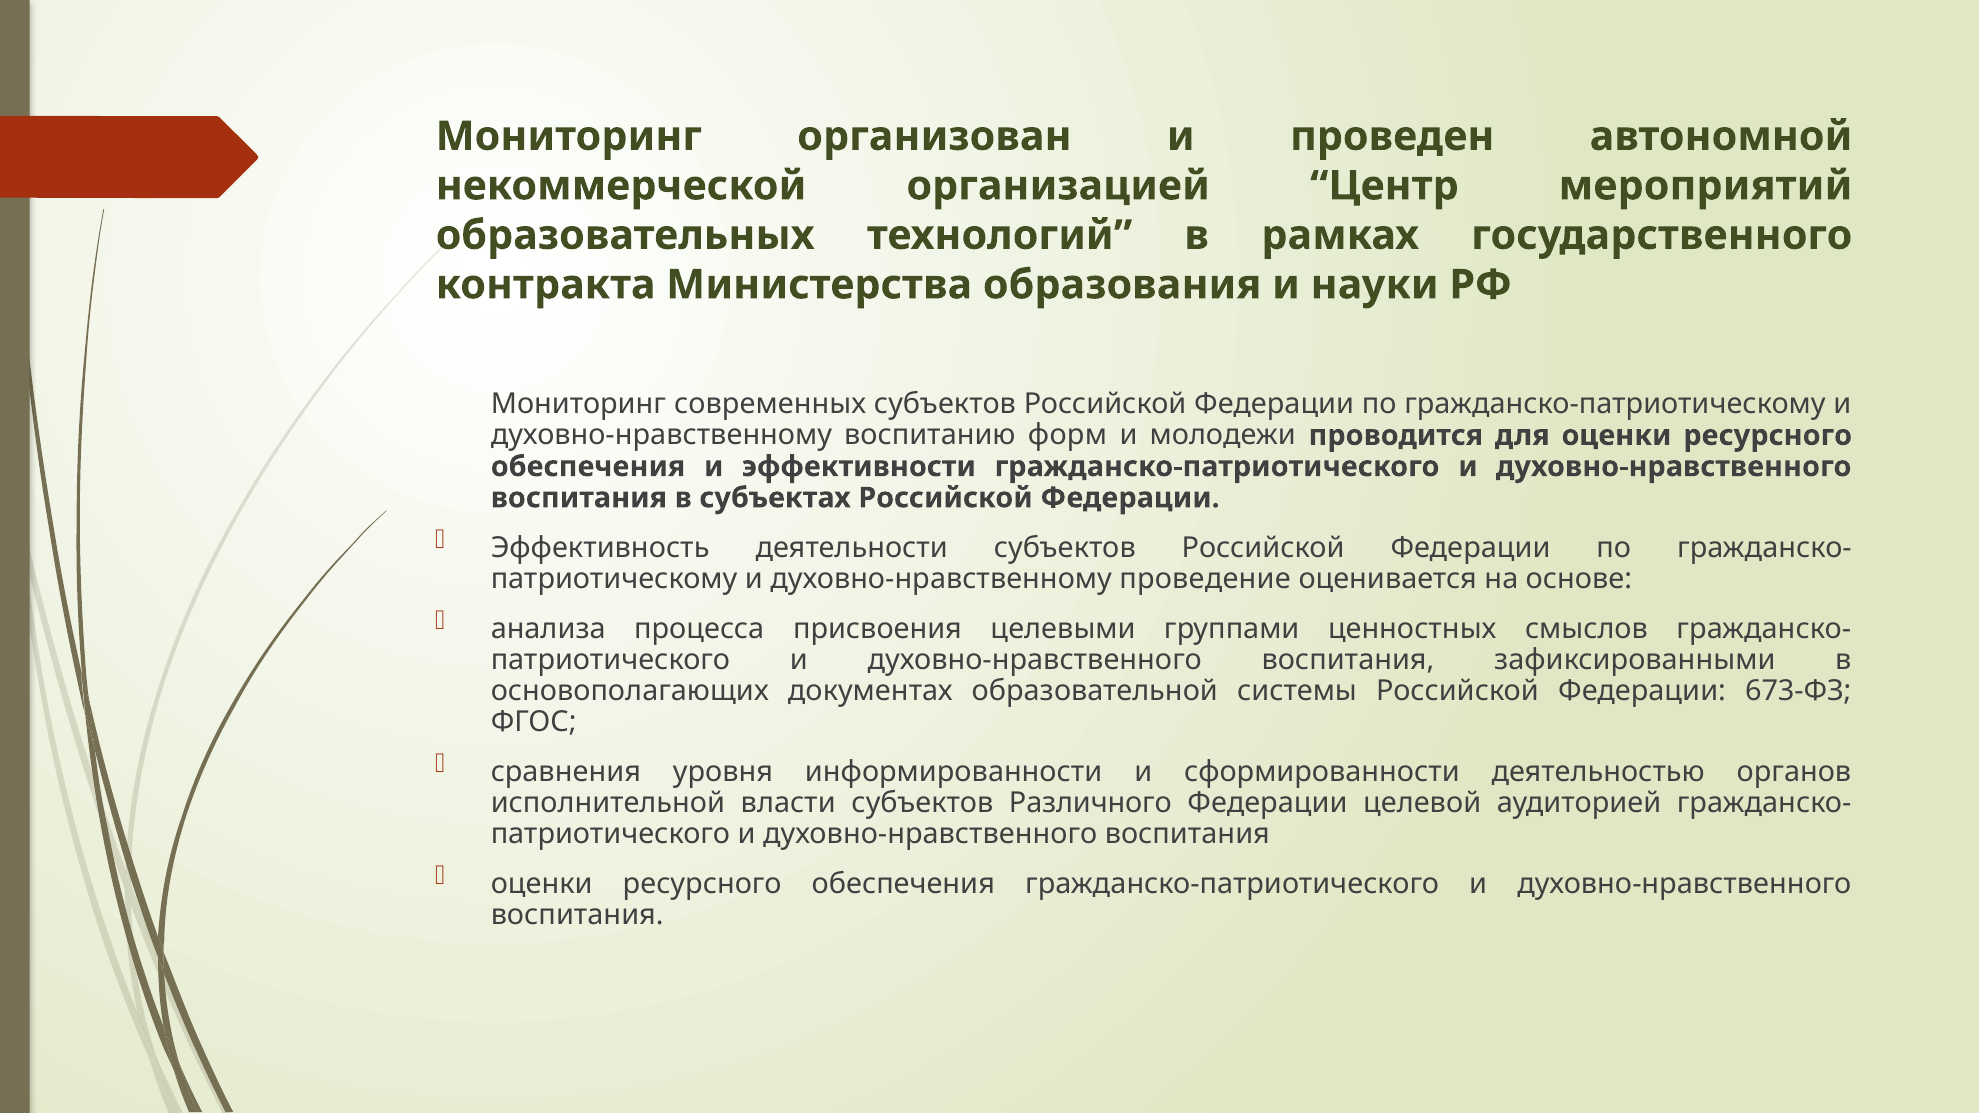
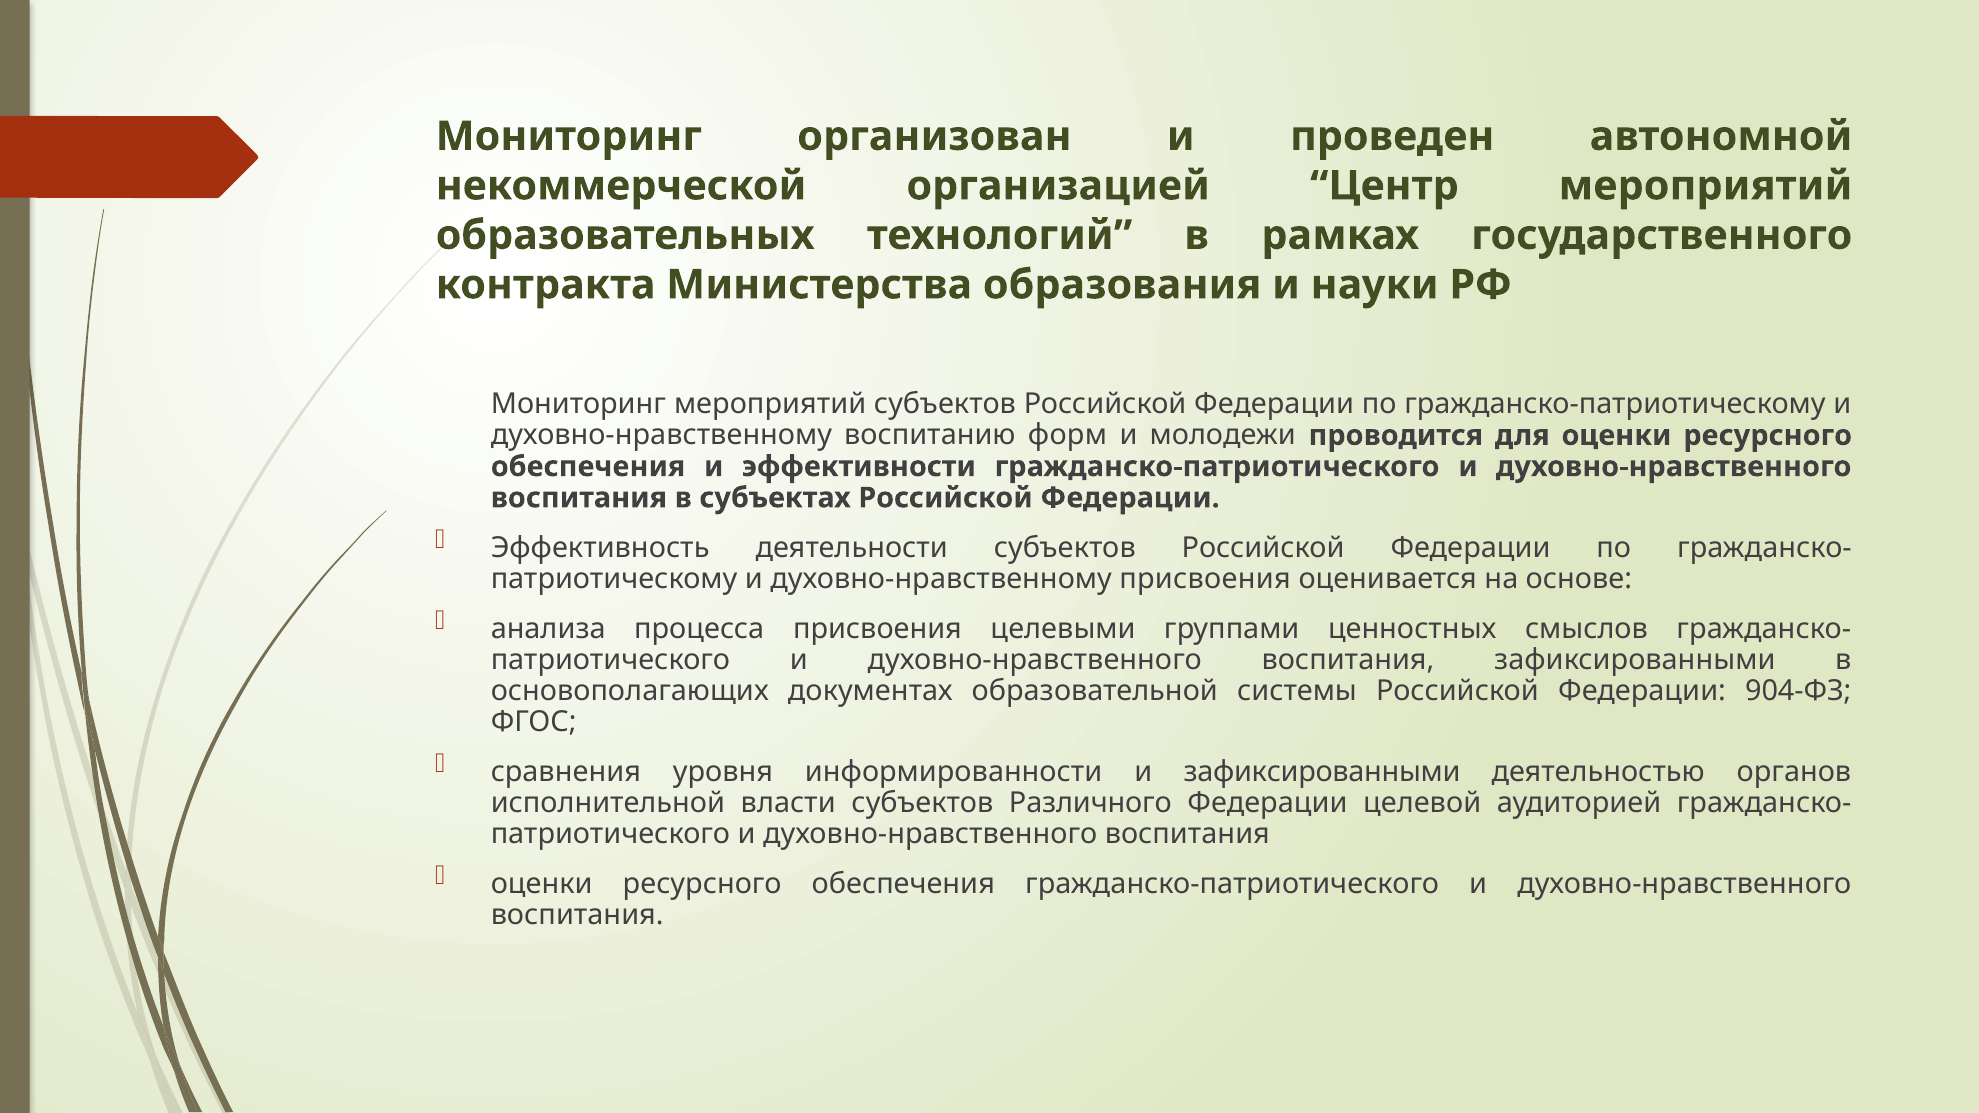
Мониторинг современных: современных -> мероприятий
духовно-нравственному проведение: проведение -> присвоения
673-ФЗ: 673-ФЗ -> 904-ФЗ
и сформированности: сформированности -> зафиксированными
